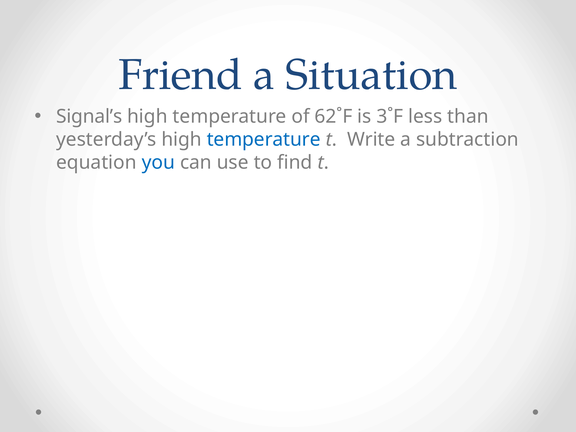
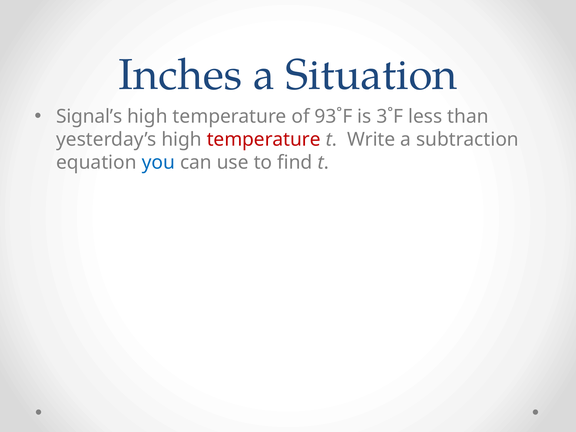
Friend: Friend -> Inches
62˚F: 62˚F -> 93˚F
temperature at (264, 140) colour: blue -> red
